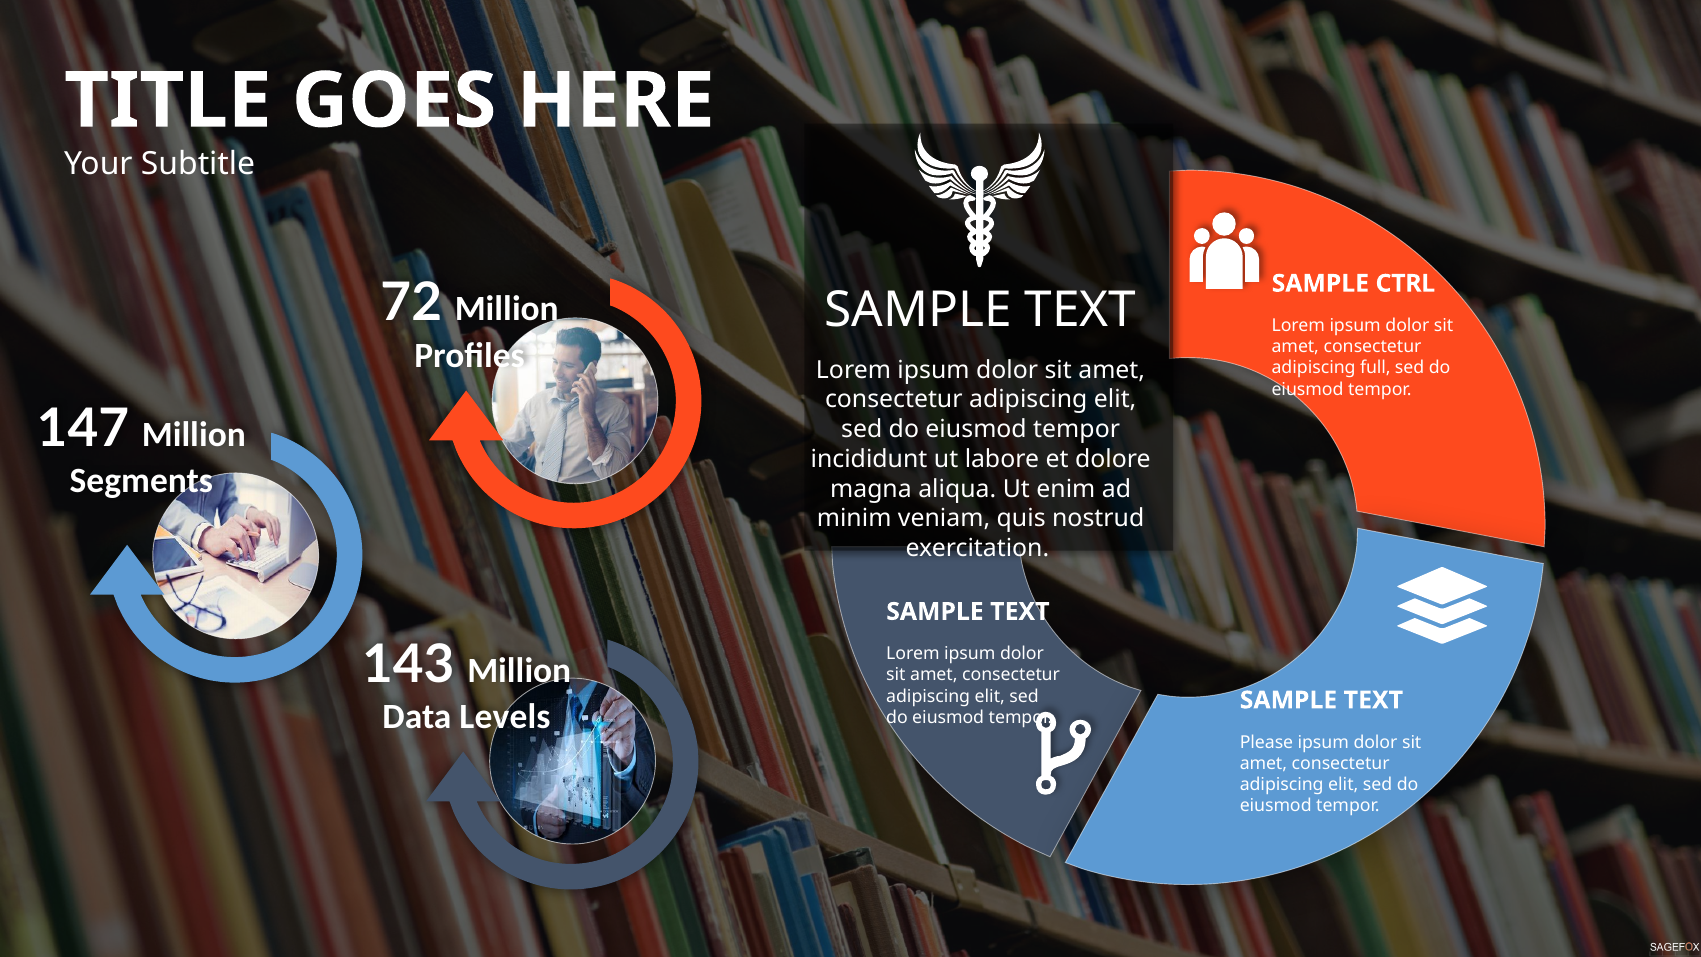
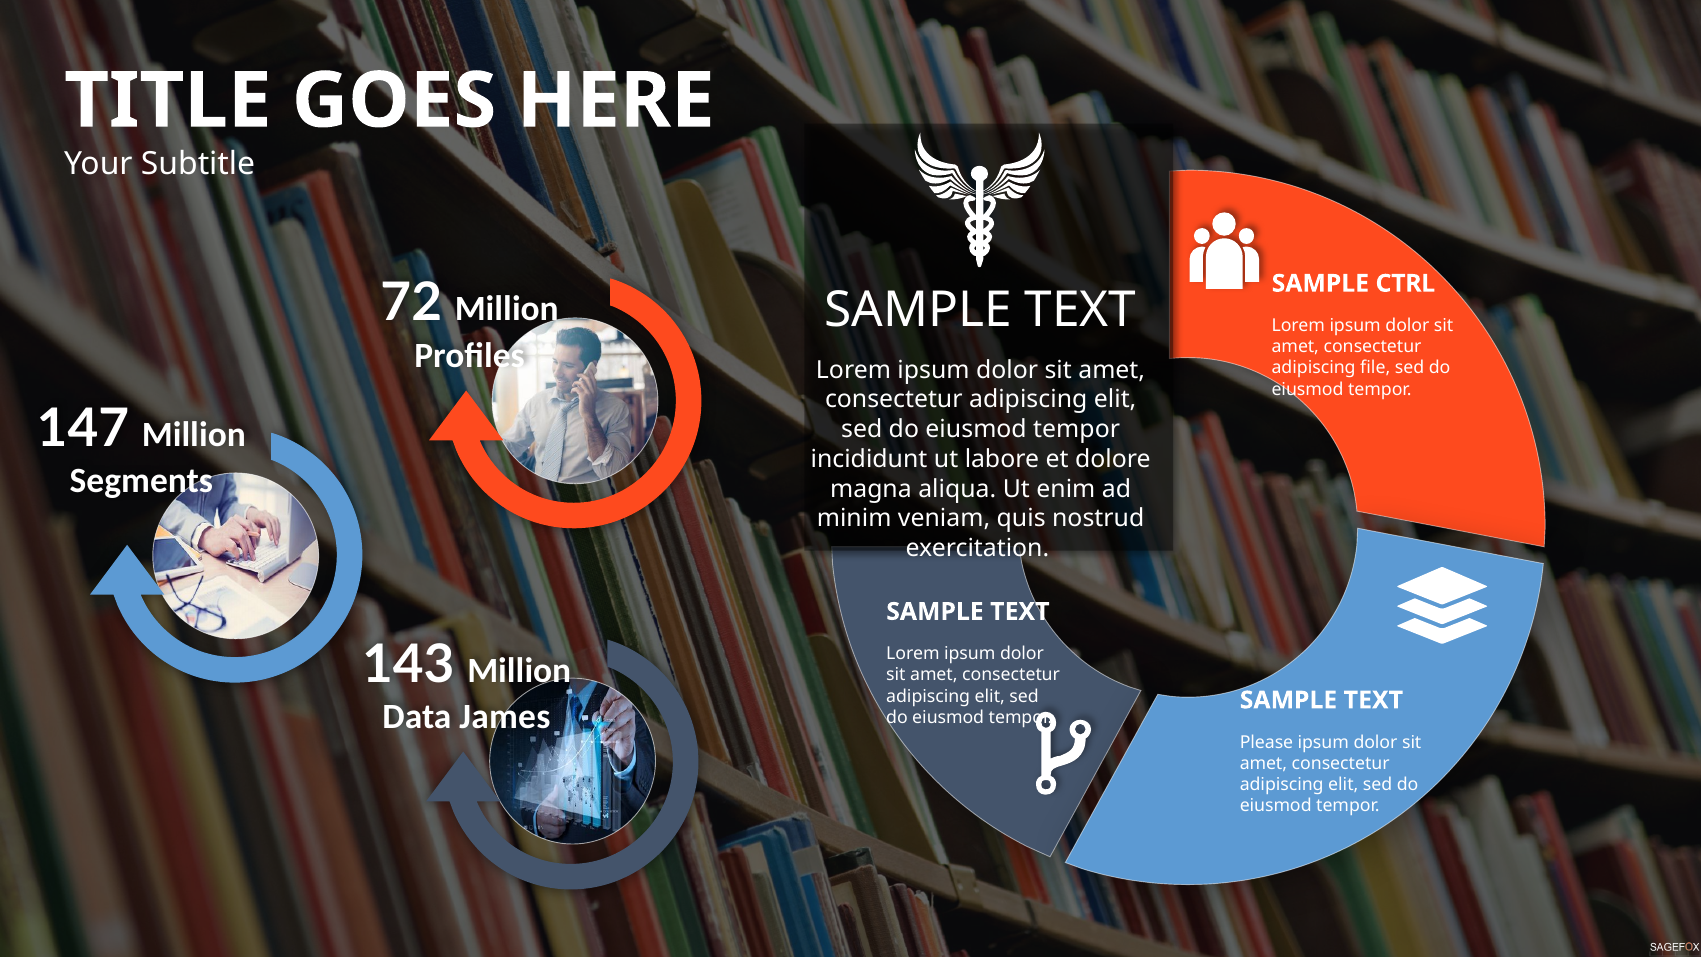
full: full -> file
Levels: Levels -> James
